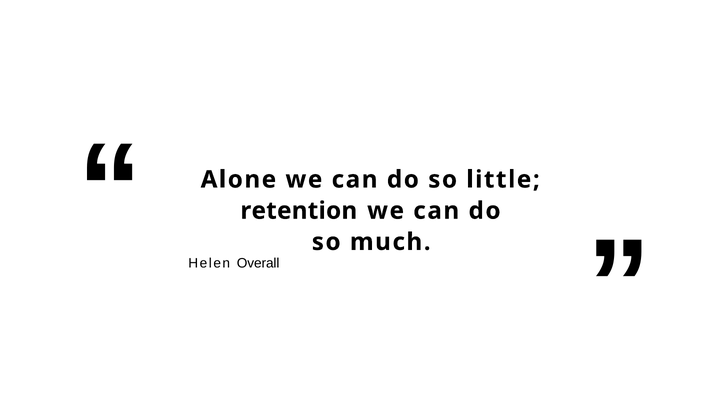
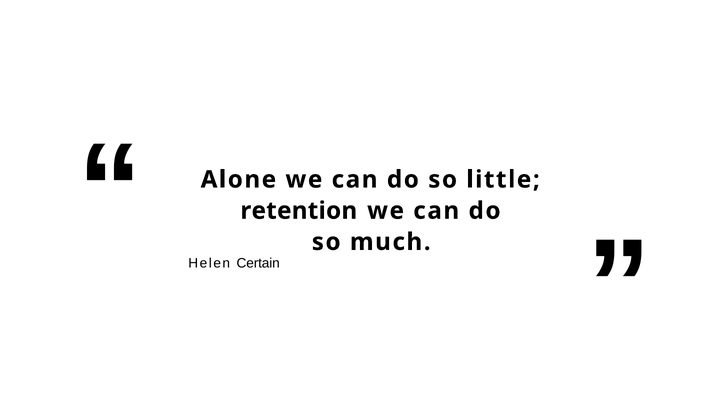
Overall: Overall -> Certain
